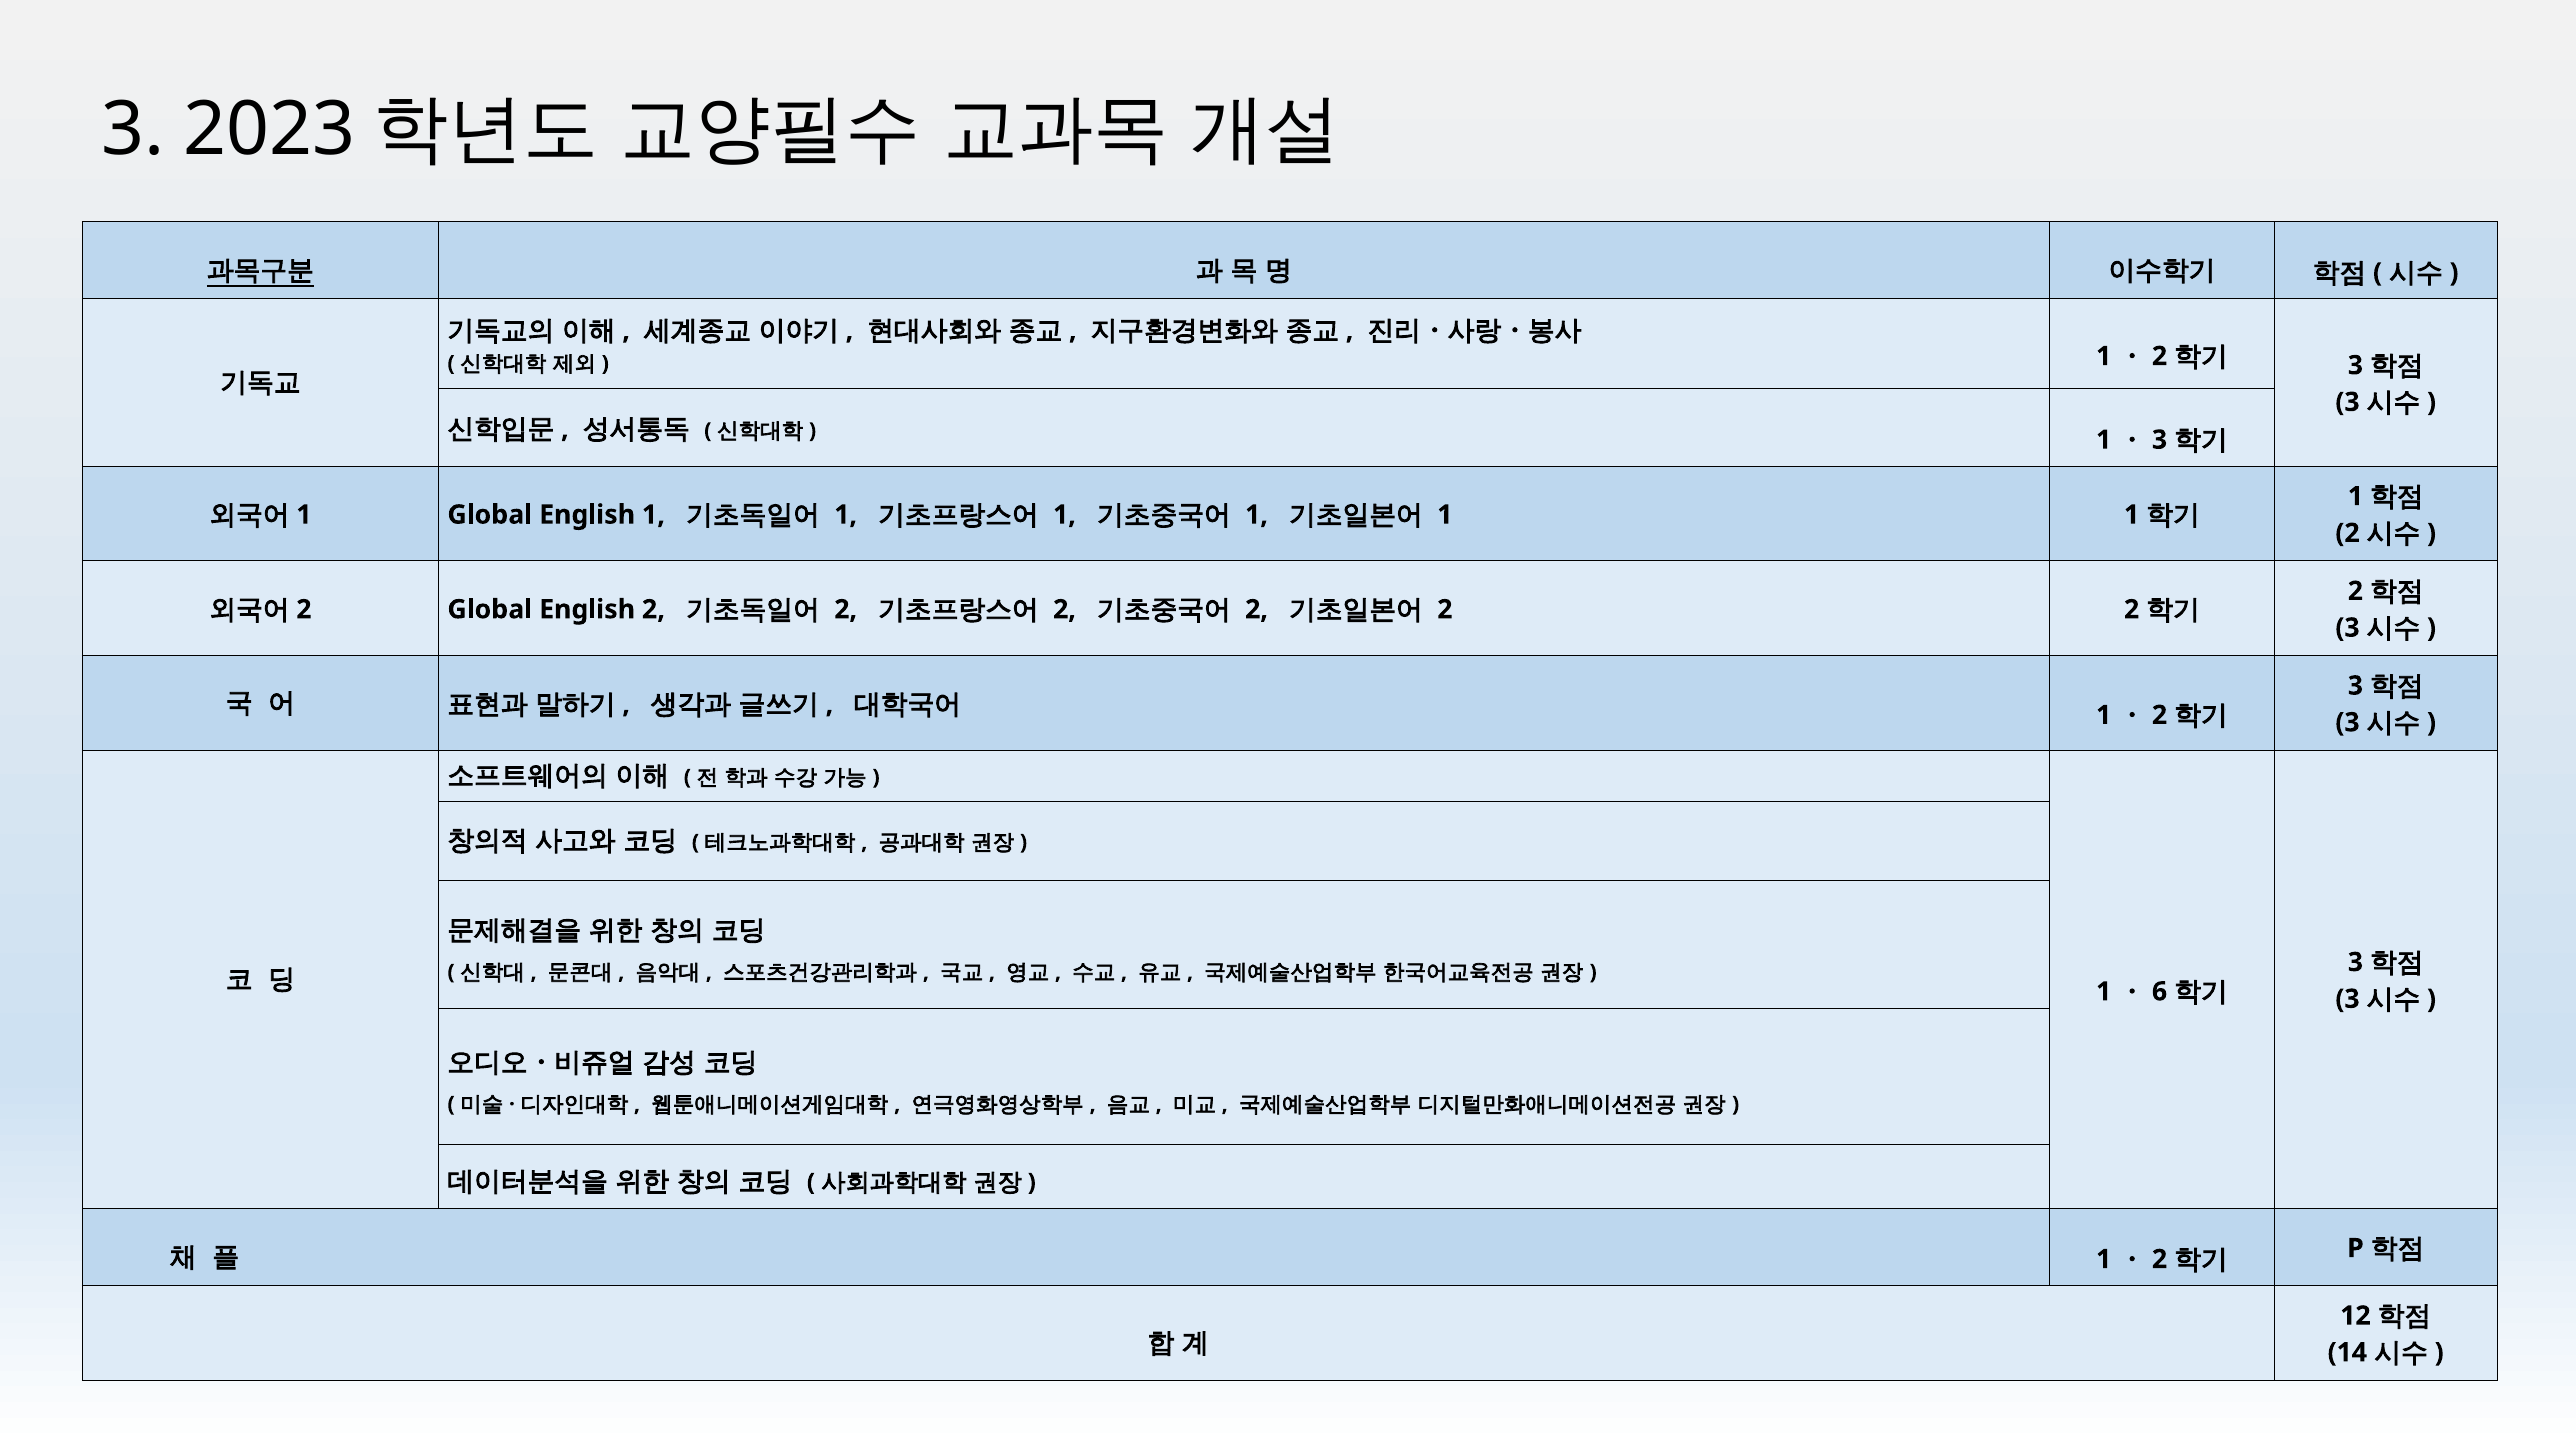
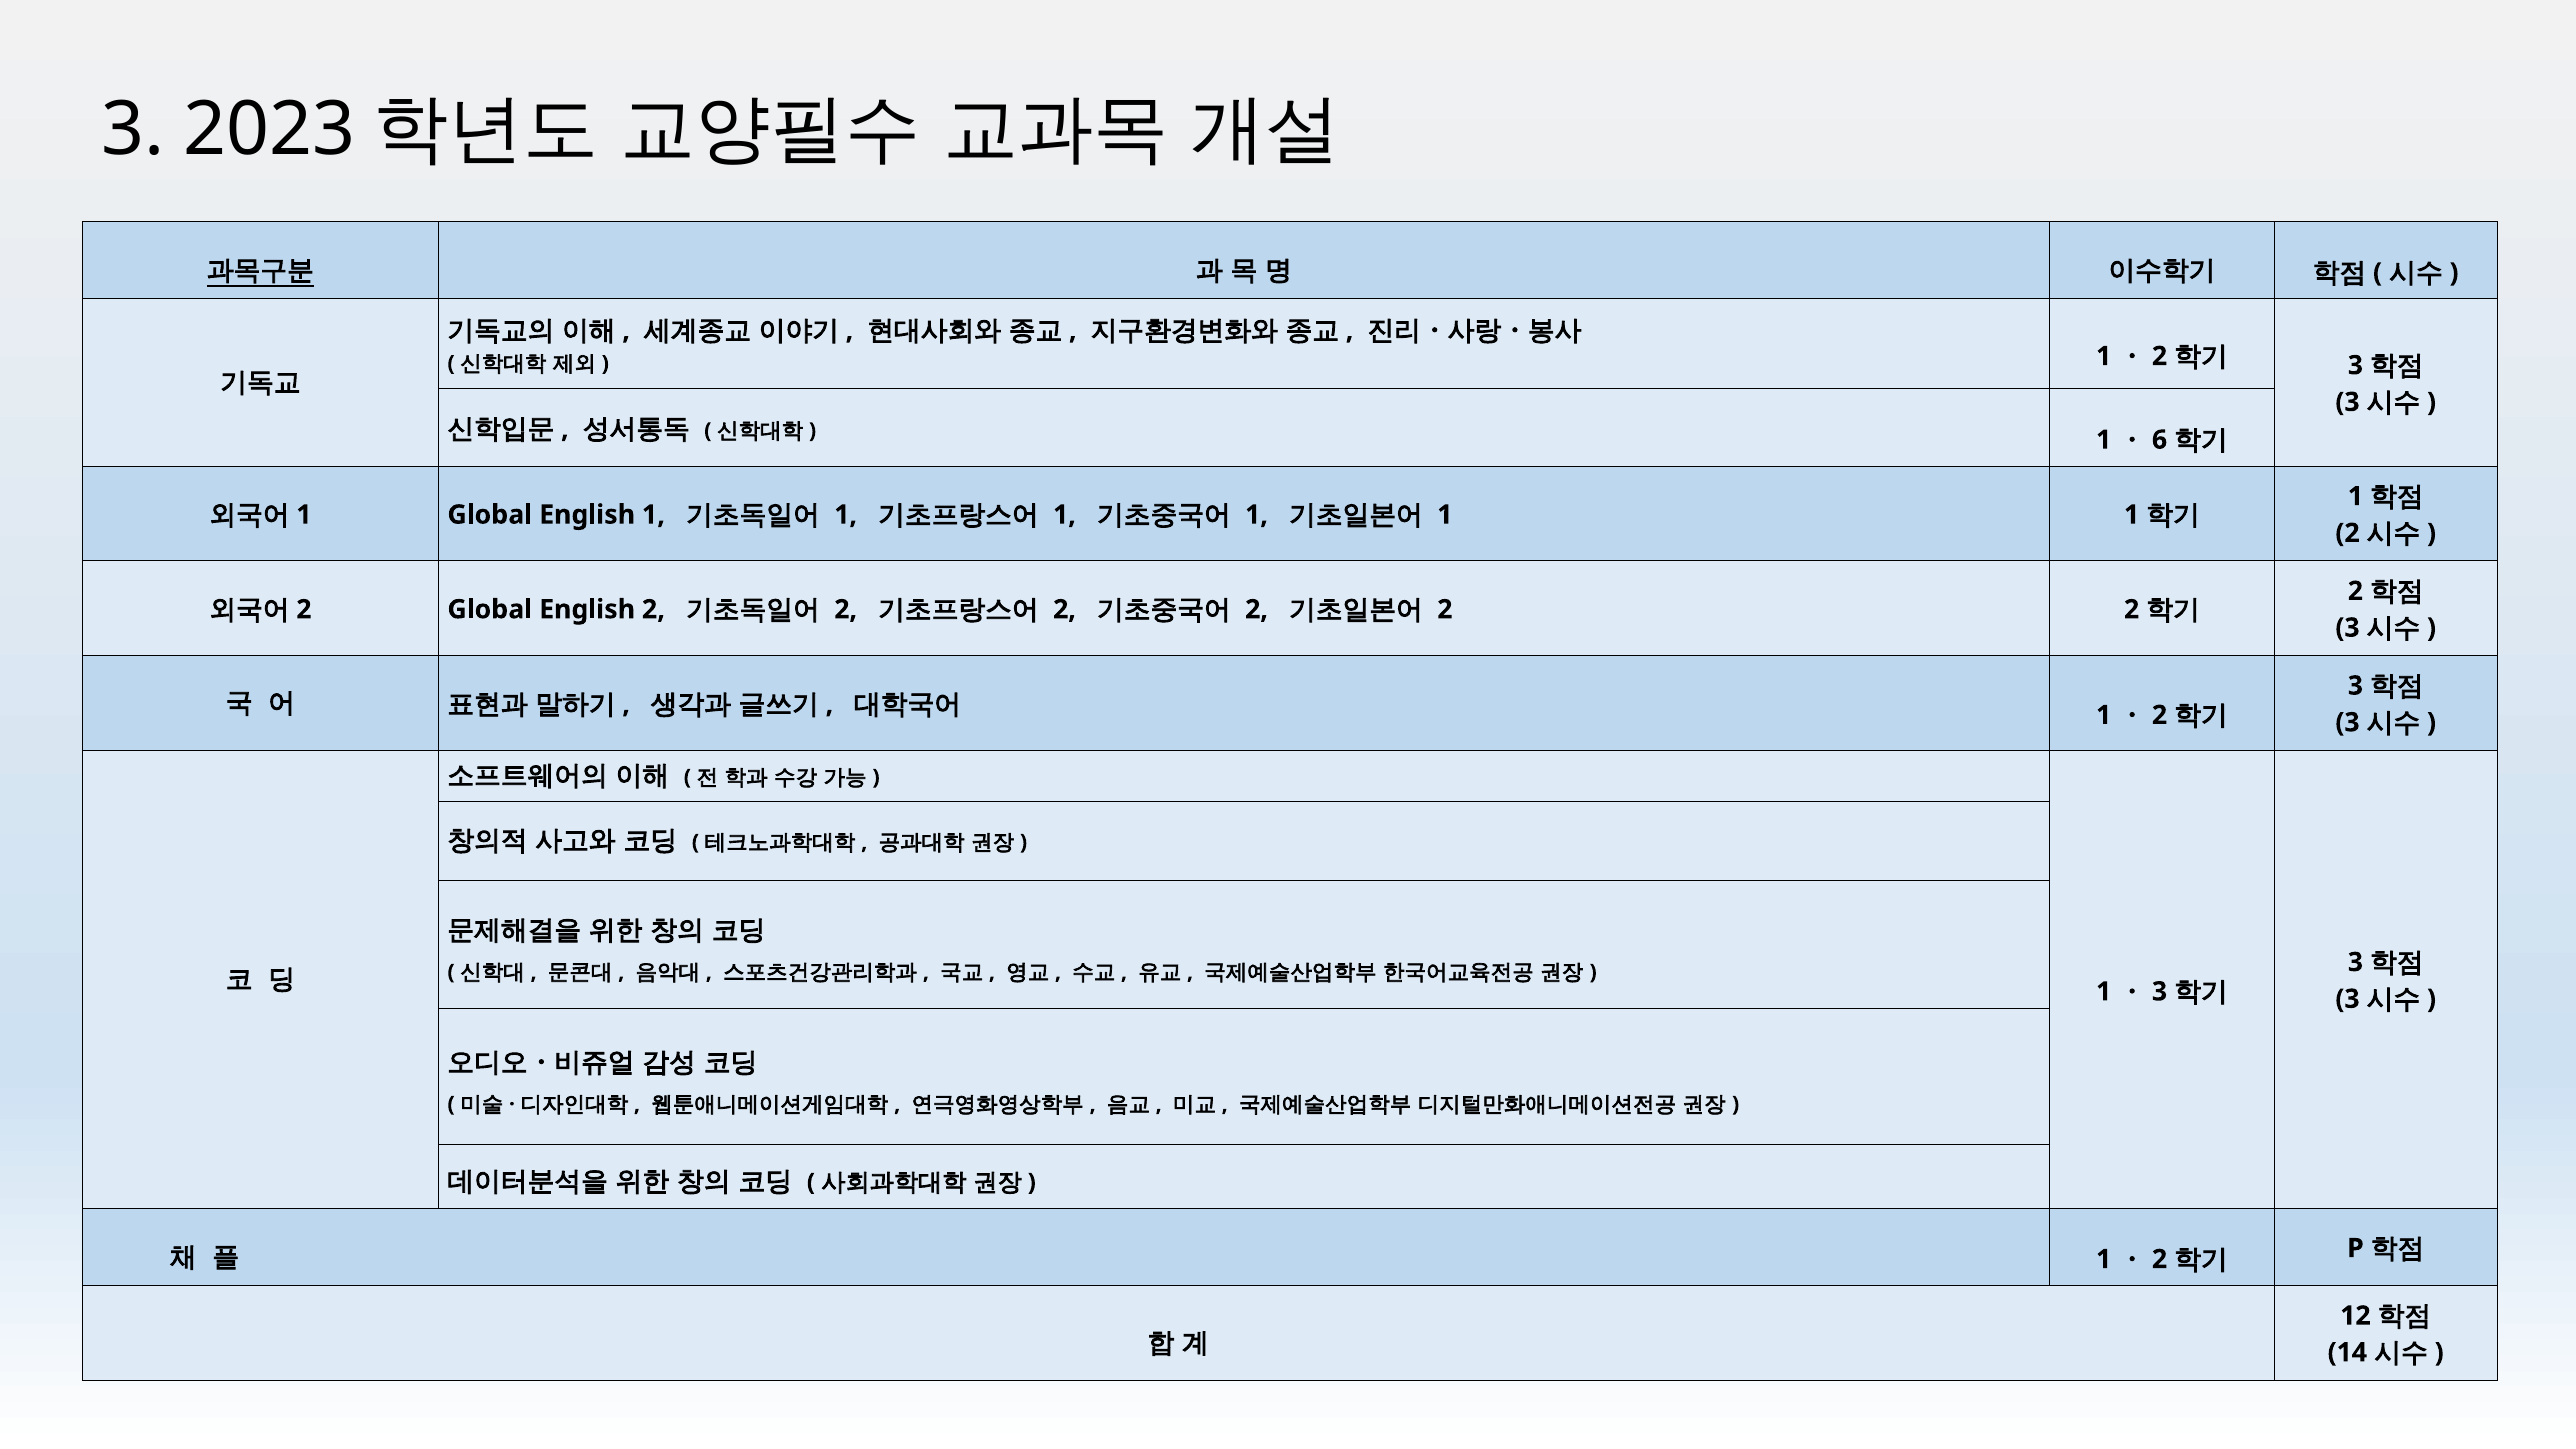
3 at (2160, 440): 3 -> 6
6 at (2160, 992): 6 -> 3
